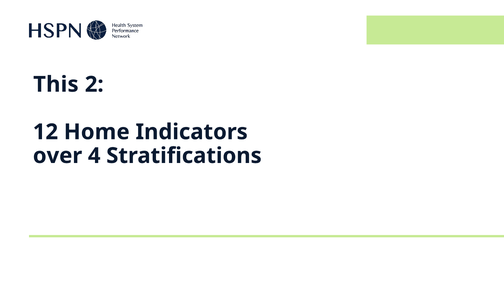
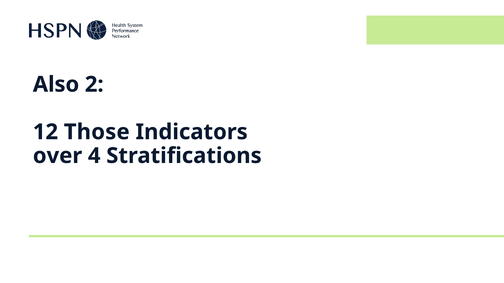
This: This -> Also
Home: Home -> Those
